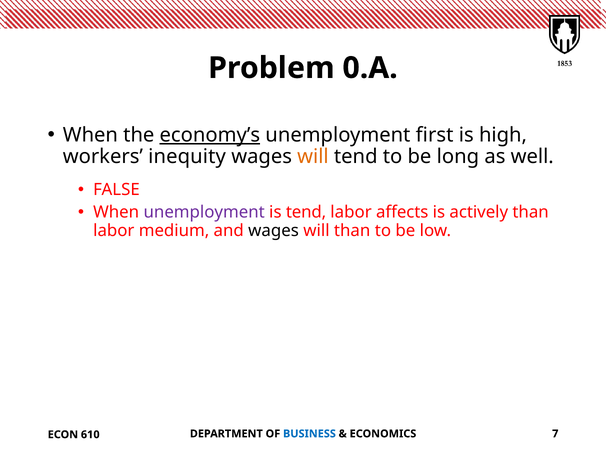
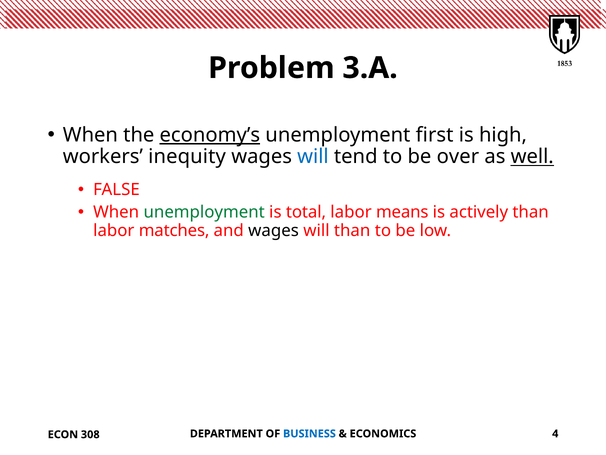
0.A: 0.A -> 3.A
will at (313, 157) colour: orange -> blue
long: long -> over
well underline: none -> present
unemployment at (204, 212) colour: purple -> green
is tend: tend -> total
affects: affects -> means
medium: medium -> matches
7: 7 -> 4
610: 610 -> 308
